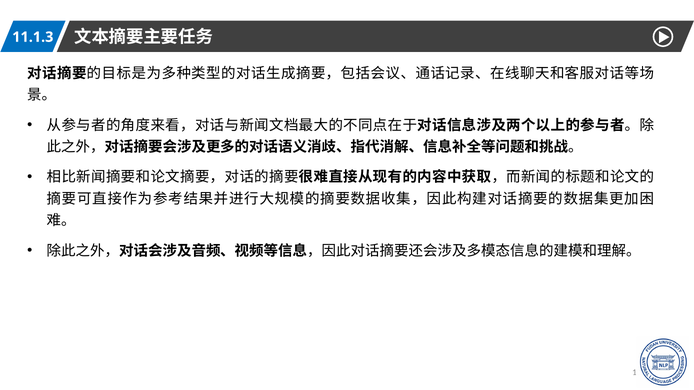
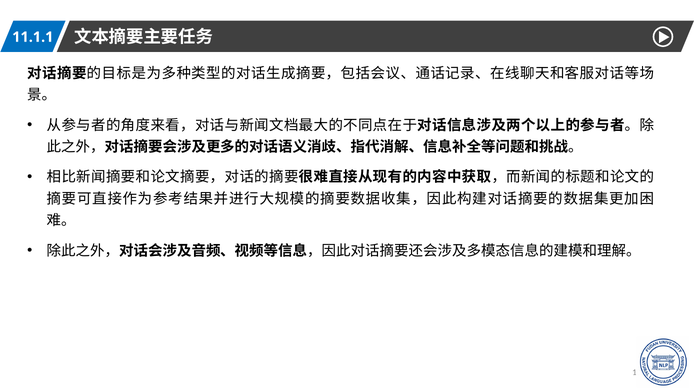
11.1.3: 11.1.3 -> 11.1.1
